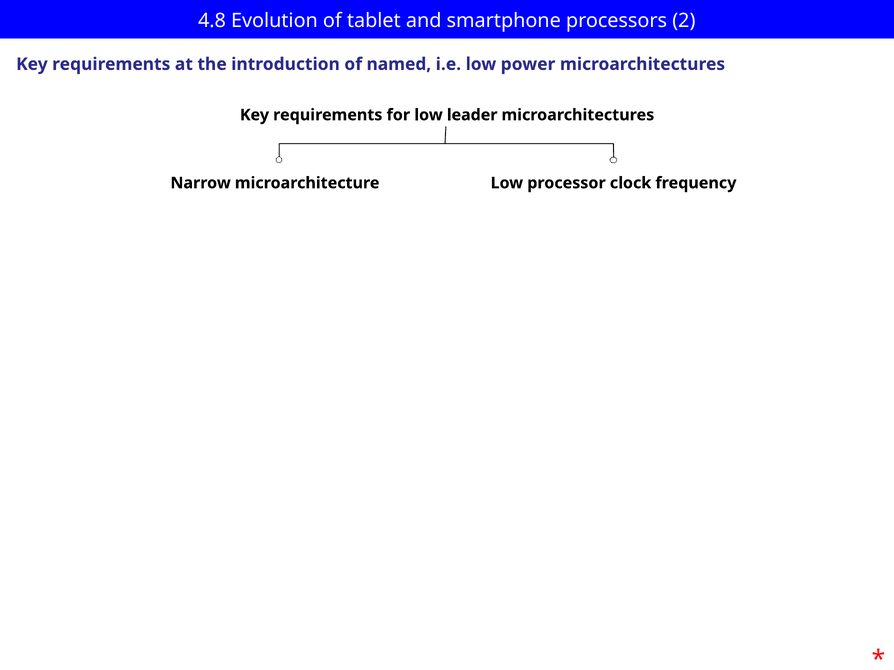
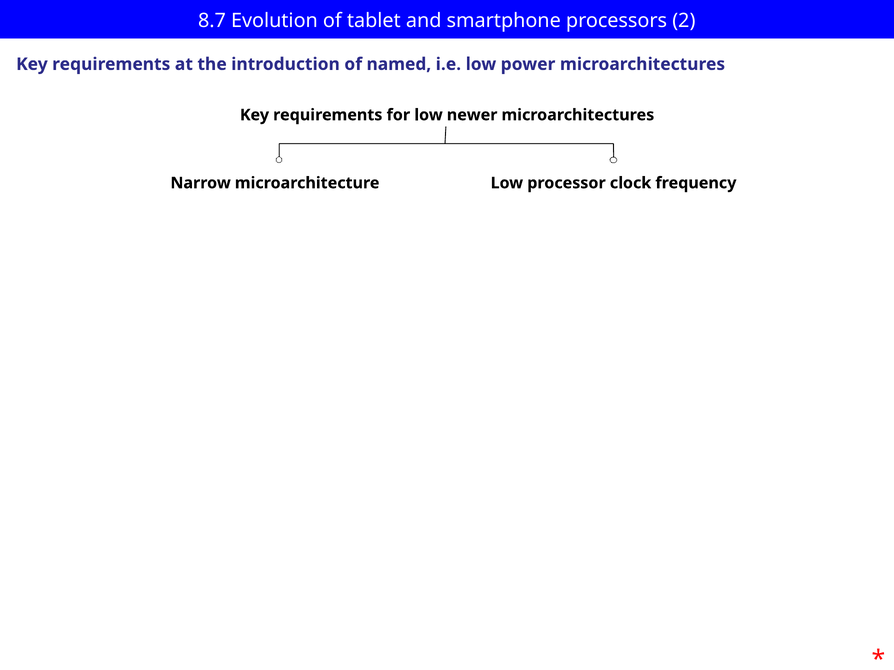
4.8: 4.8 -> 8.7
leader: leader -> newer
